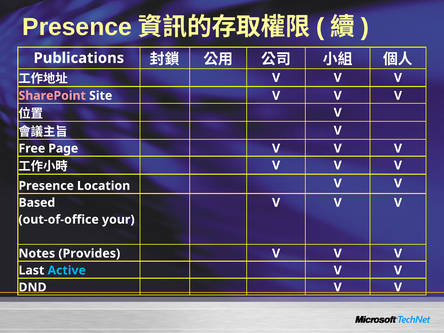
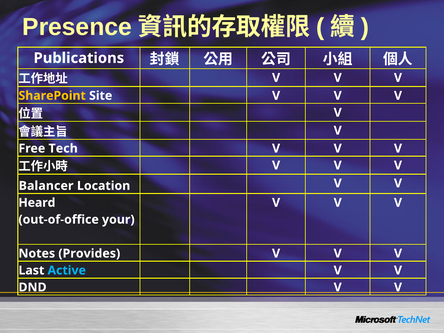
SharePoint colour: pink -> yellow
Page: Page -> Tech
Presence at (46, 186): Presence -> Balancer
Based: Based -> Heard
